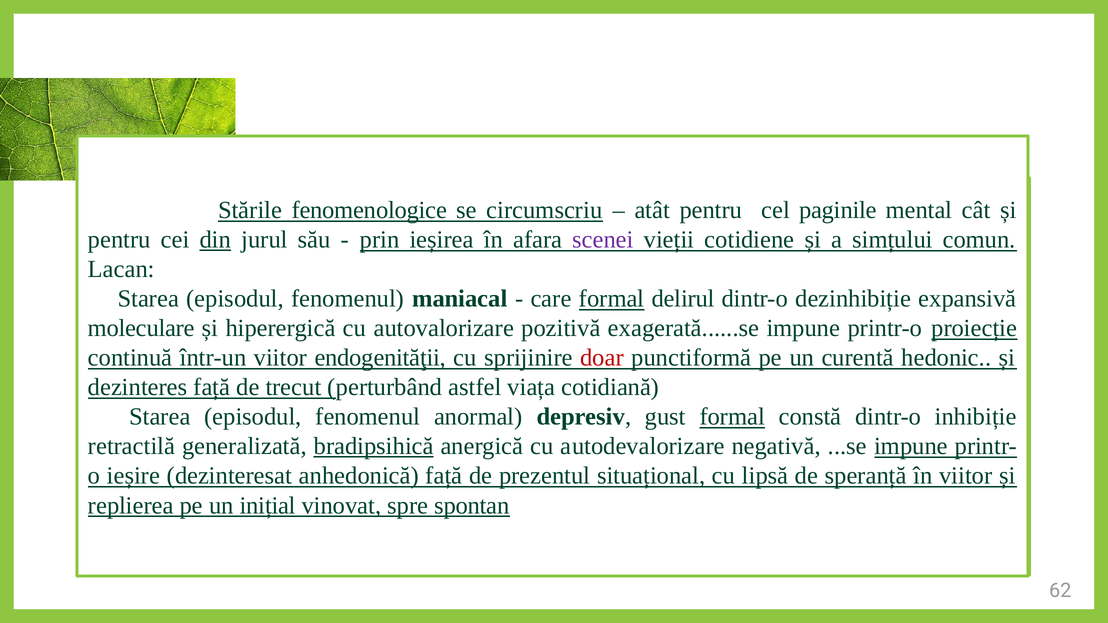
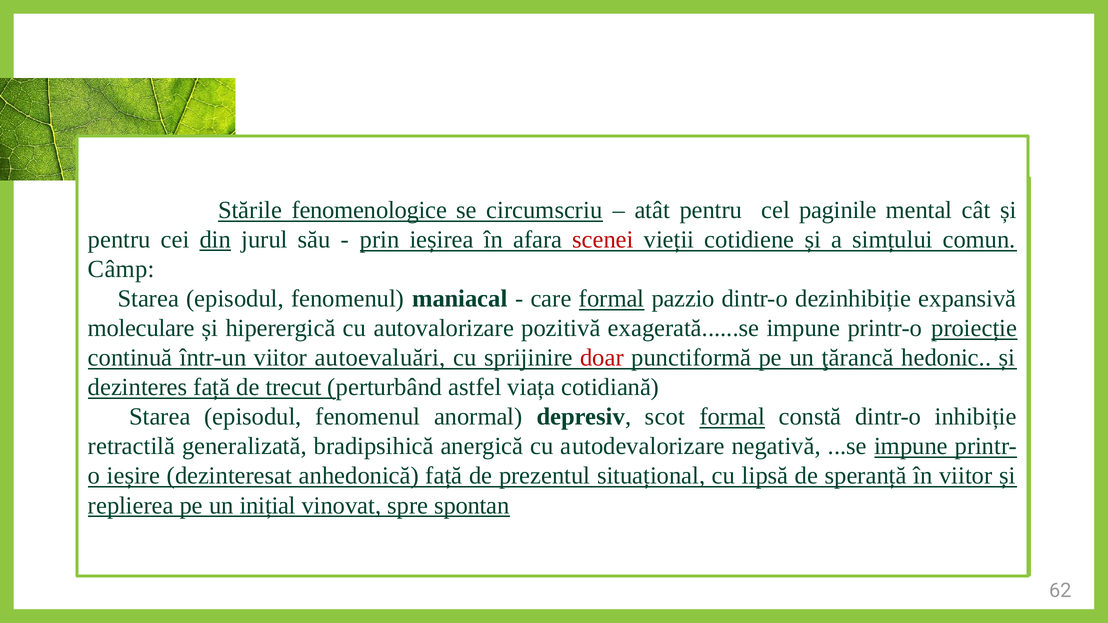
scenei colour: purple -> red
Lacan: Lacan -> Câmp
delirul: delirul -> pazzio
endogenităţii: endogenităţii -> autoevaluări
curentă: curentă -> ţărancă
gust: gust -> scot
bradipsihică underline: present -> none
